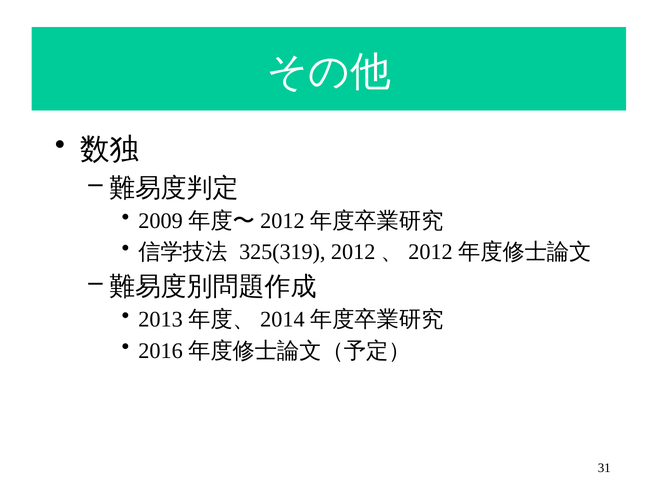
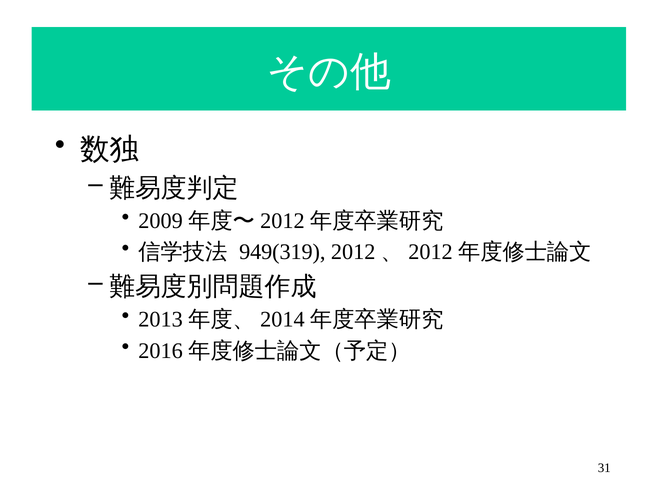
325(319: 325(319 -> 949(319
